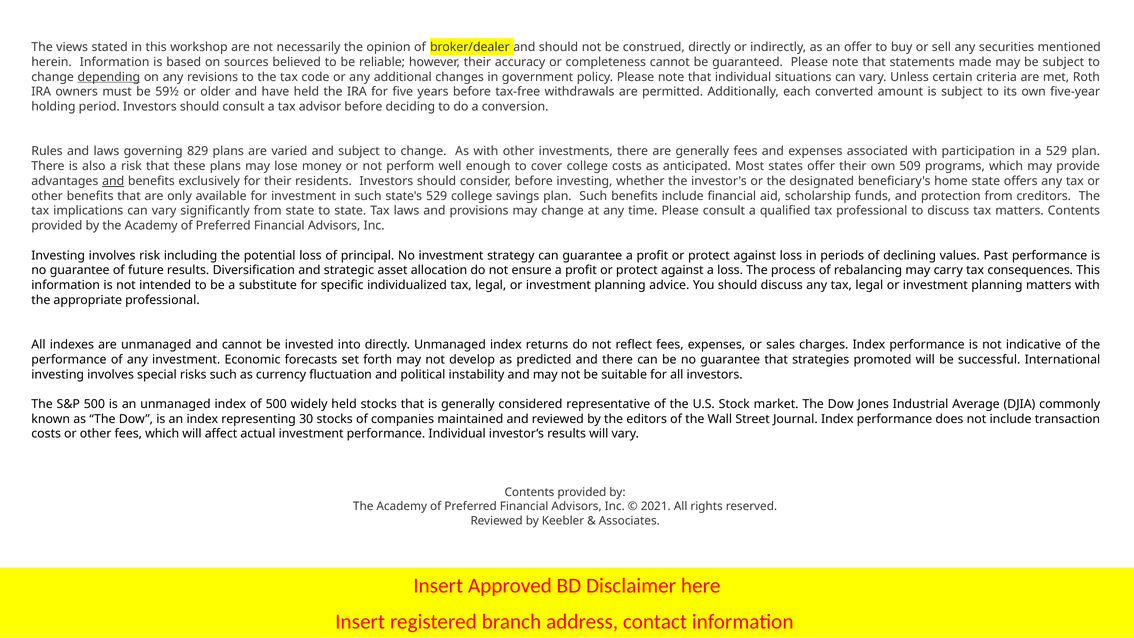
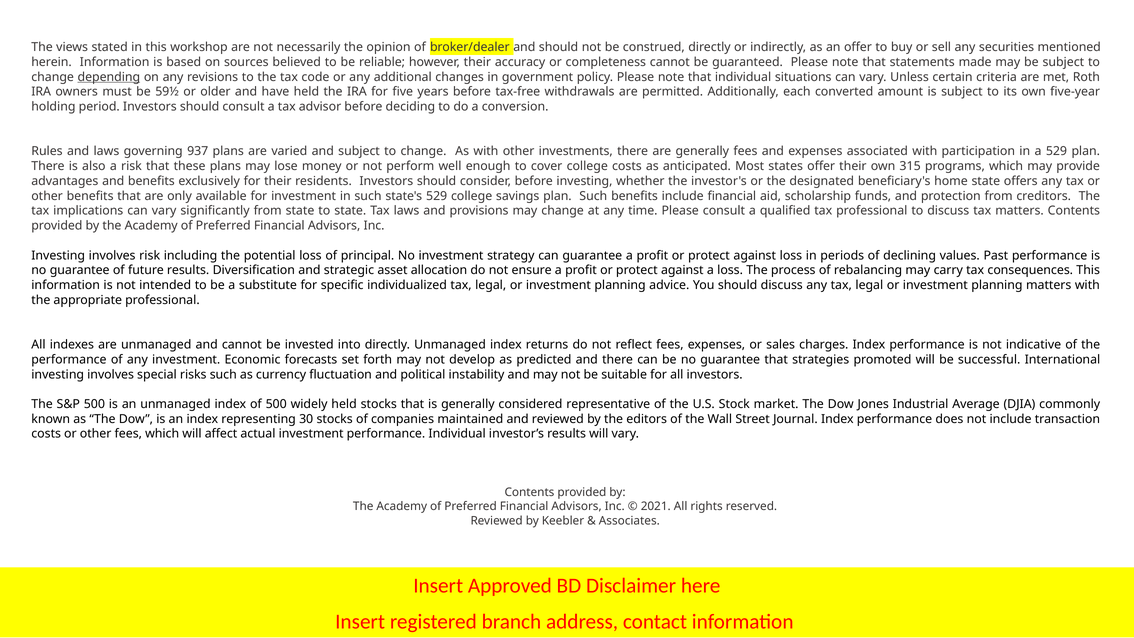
829: 829 -> 937
509: 509 -> 315
and at (113, 181) underline: present -> none
